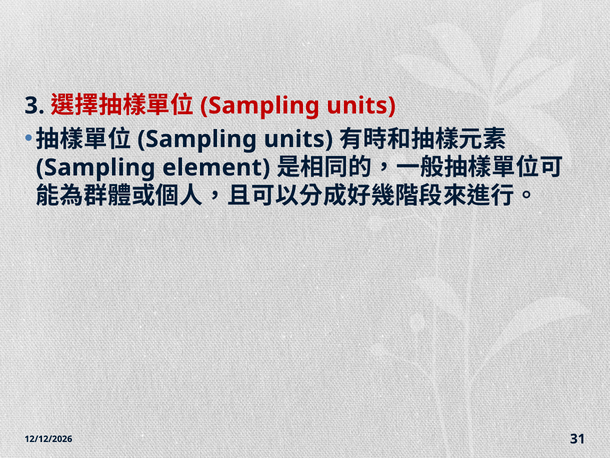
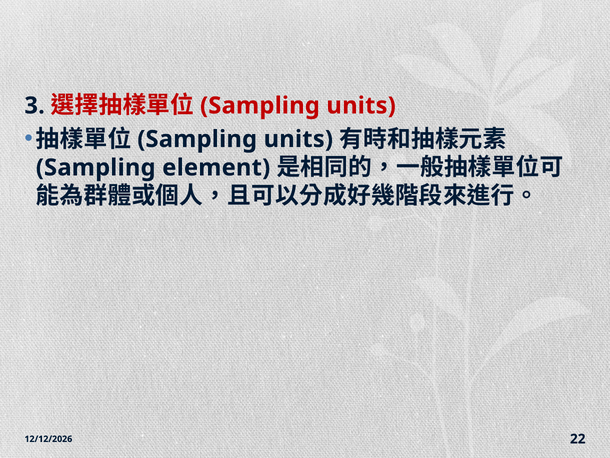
31: 31 -> 22
